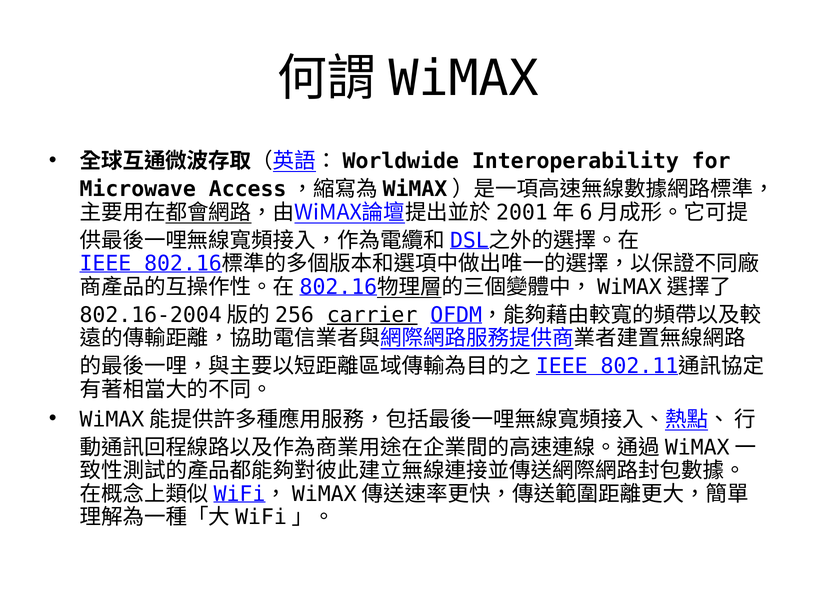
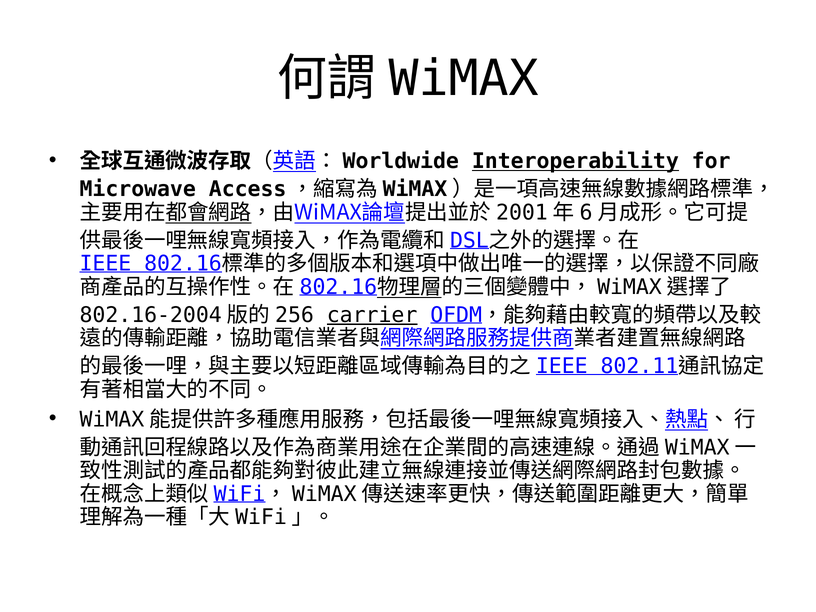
Interoperability underline: none -> present
